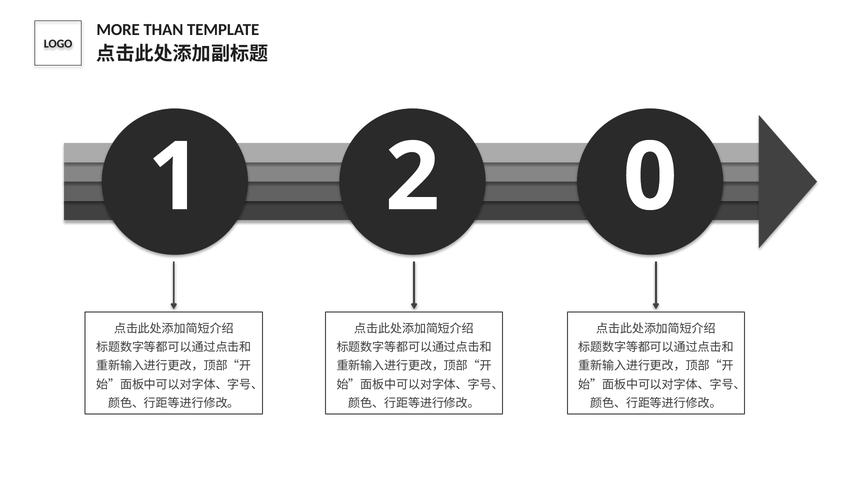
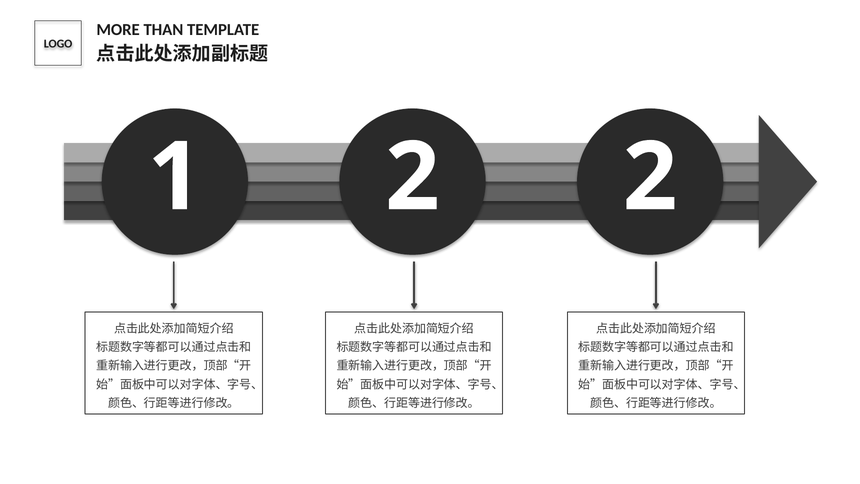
2 0: 0 -> 2
